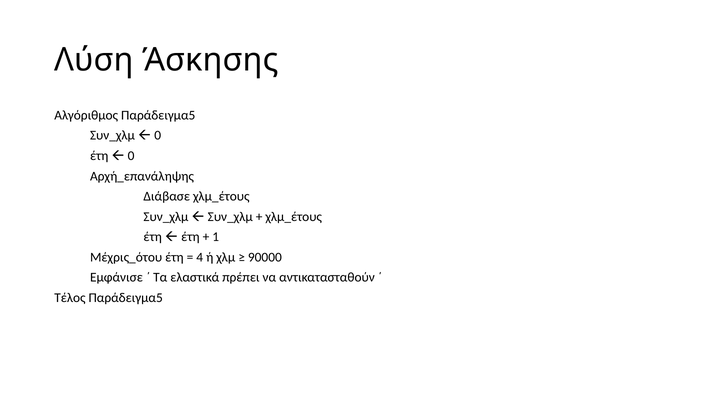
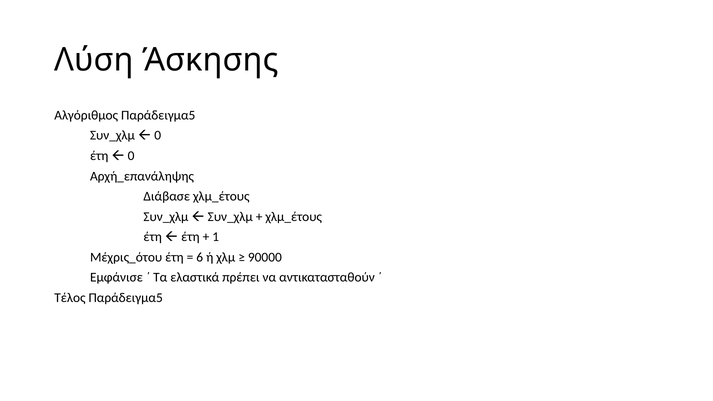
4: 4 -> 6
